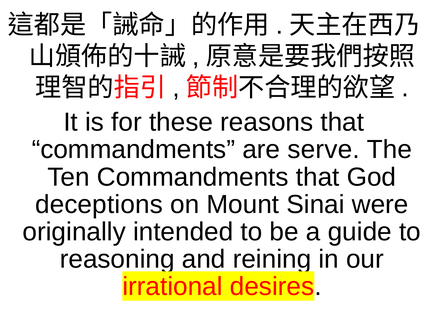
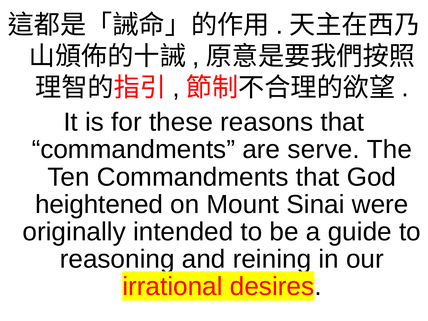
deceptions: deceptions -> heightened
